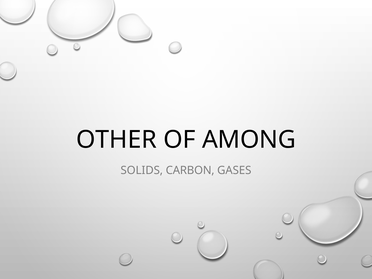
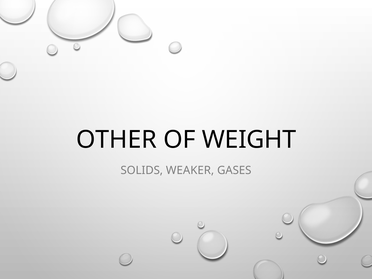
AMONG: AMONG -> WEIGHT
CARBON: CARBON -> WEAKER
